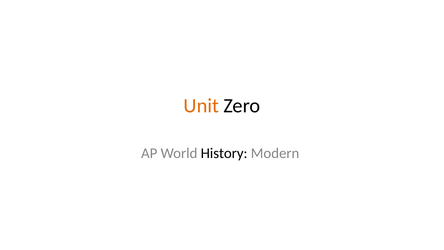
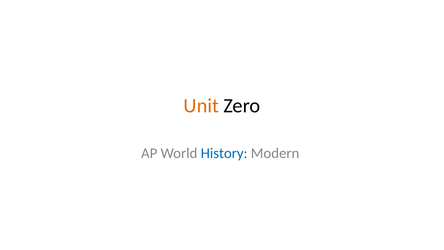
History colour: black -> blue
